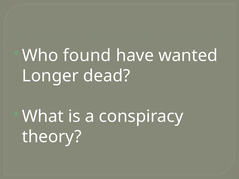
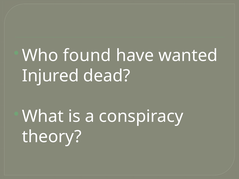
Longer: Longer -> Injured
